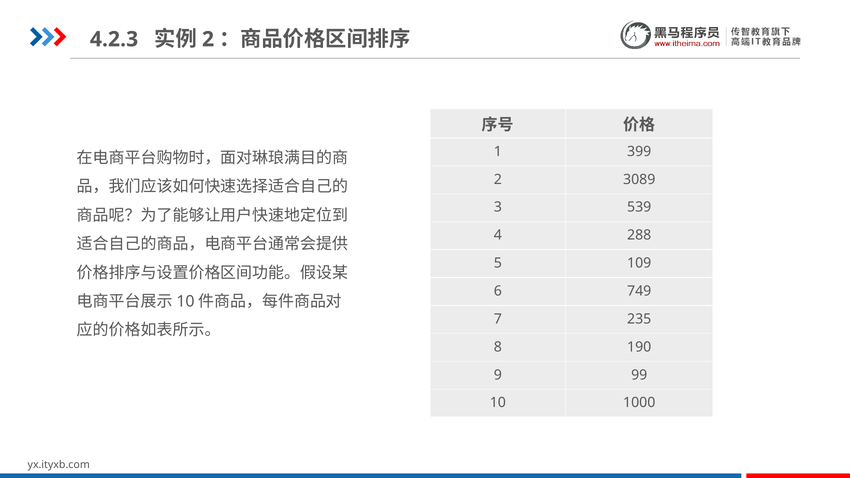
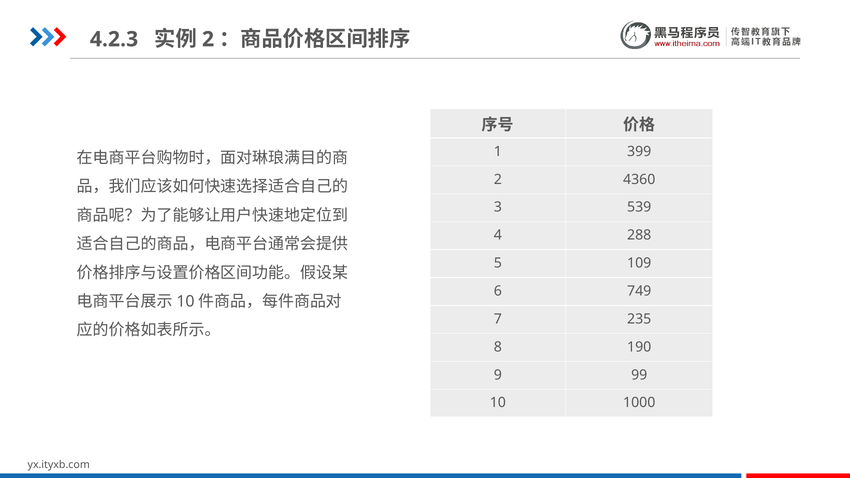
3089: 3089 -> 4360
